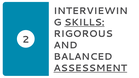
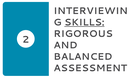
ASSESSMENT underline: present -> none
